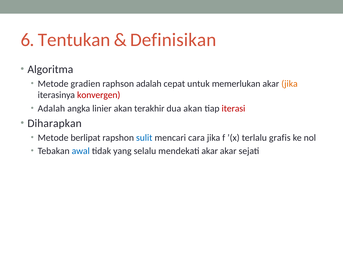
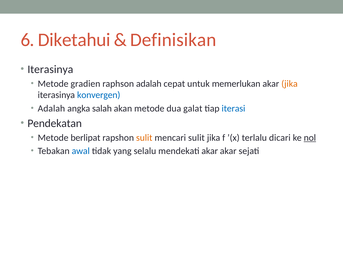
Tentukan: Tentukan -> Diketahui
Algoritma at (50, 69): Algoritma -> Iterasinya
konvergen colour: red -> blue
linier: linier -> salah
akan terakhir: terakhir -> metode
dua akan: akan -> galat
iterasi colour: red -> blue
Diharapkan: Diharapkan -> Pendekatan
sulit at (144, 138) colour: blue -> orange
mencari cara: cara -> sulit
grafis: grafis -> dicari
nol underline: none -> present
